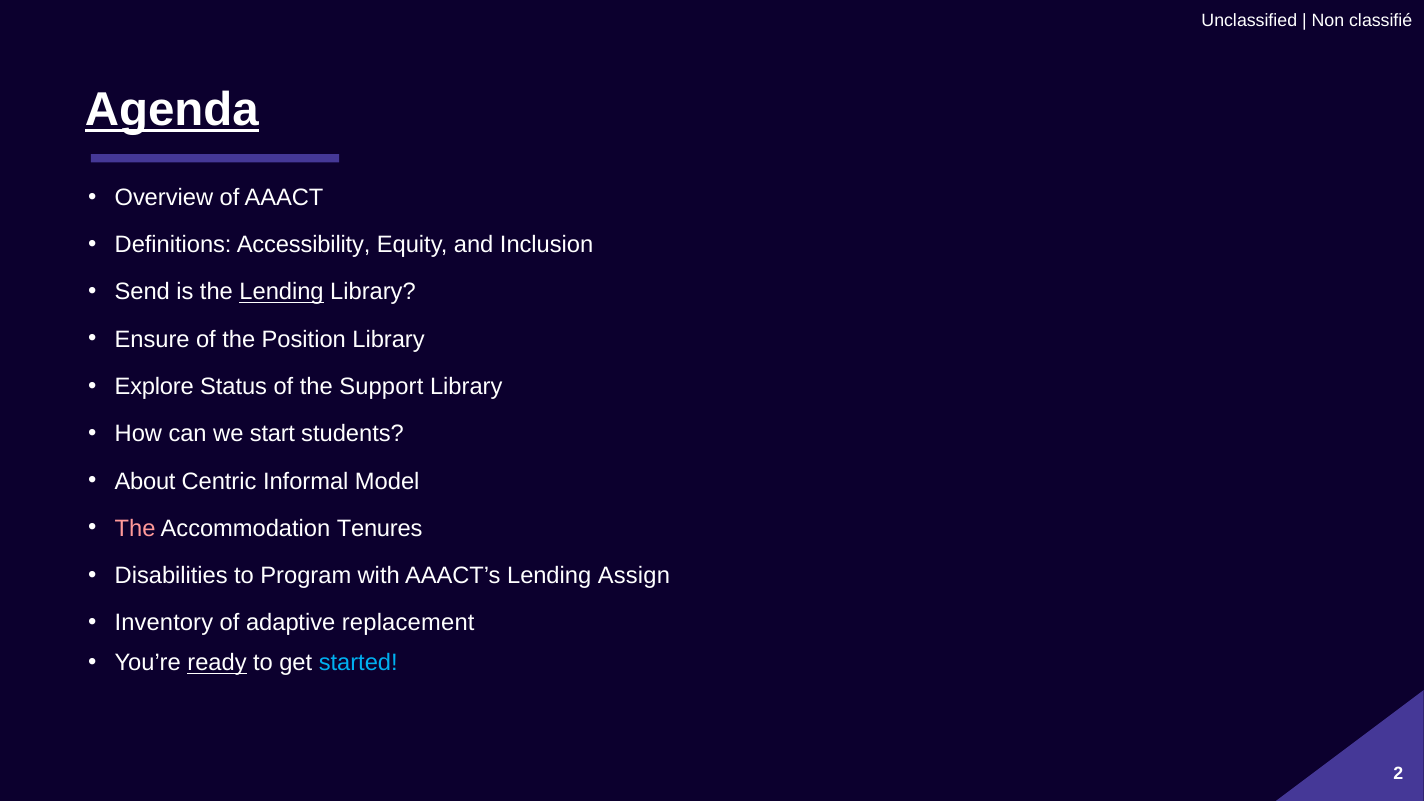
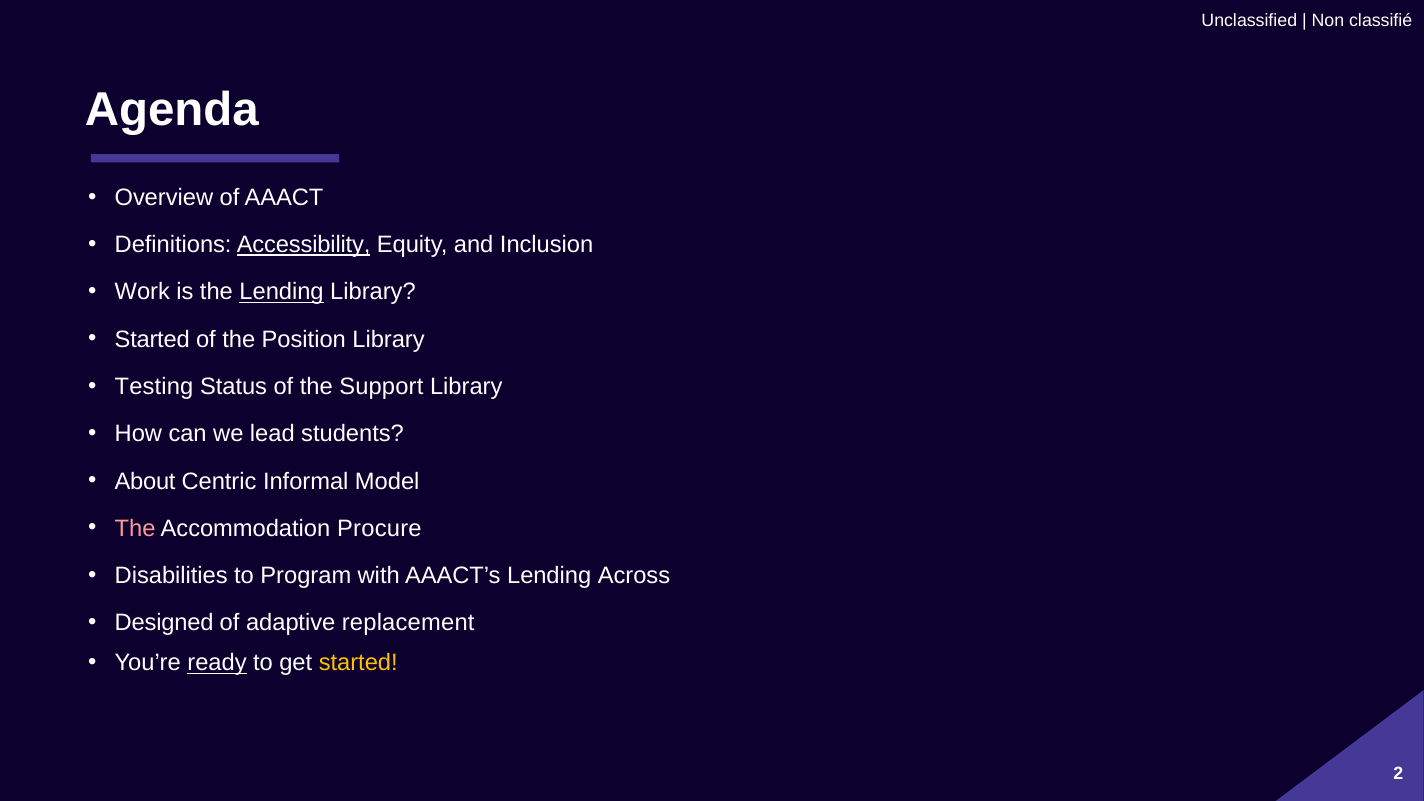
Agenda underline: present -> none
Accessibility underline: none -> present
Send: Send -> Work
Ensure at (152, 339): Ensure -> Started
Explore: Explore -> Testing
start: start -> lead
Tenures: Tenures -> Procure
Assign: Assign -> Across
Inventory: Inventory -> Designed
started at (358, 663) colour: light blue -> yellow
